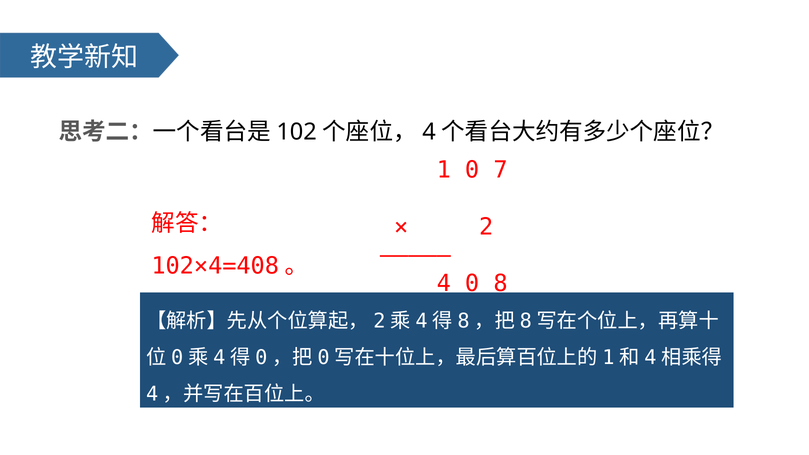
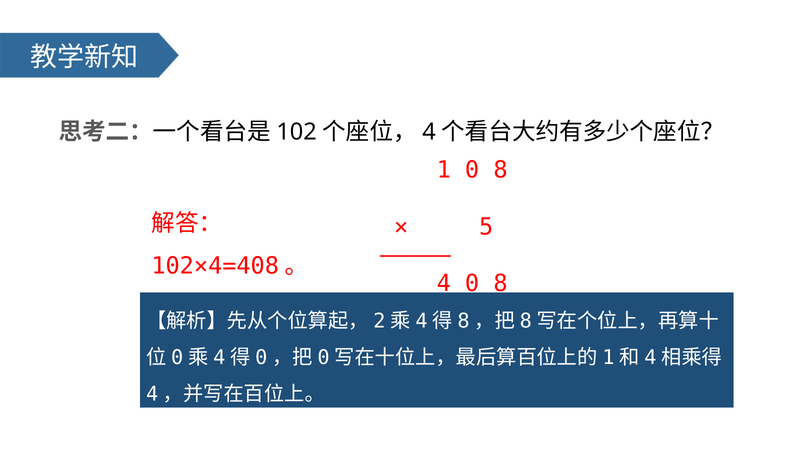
1 0 7: 7 -> 8
2: 2 -> 5
